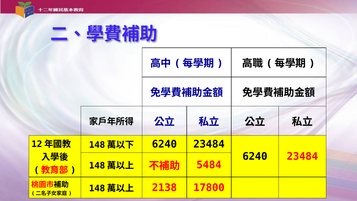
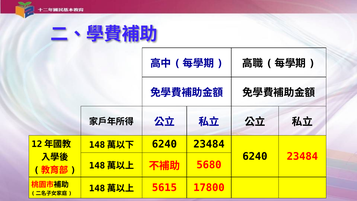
5484: 5484 -> 5680
2138: 2138 -> 5615
